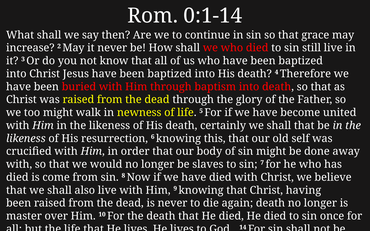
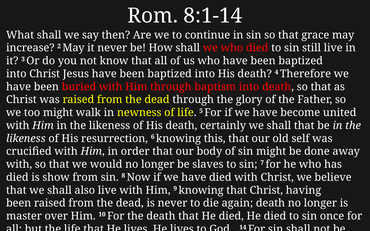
0:1-14: 0:1-14 -> 8:1-14
come: come -> show
